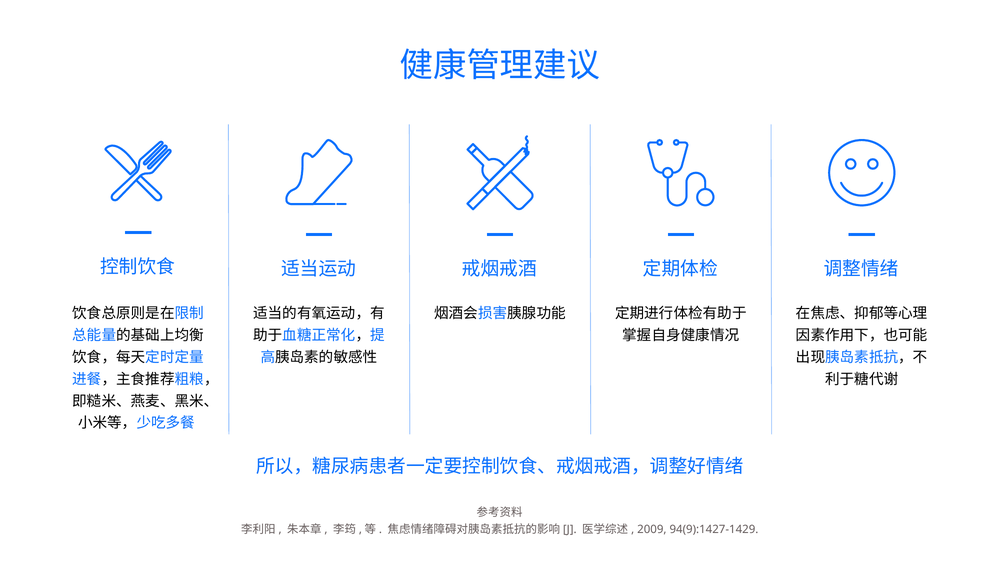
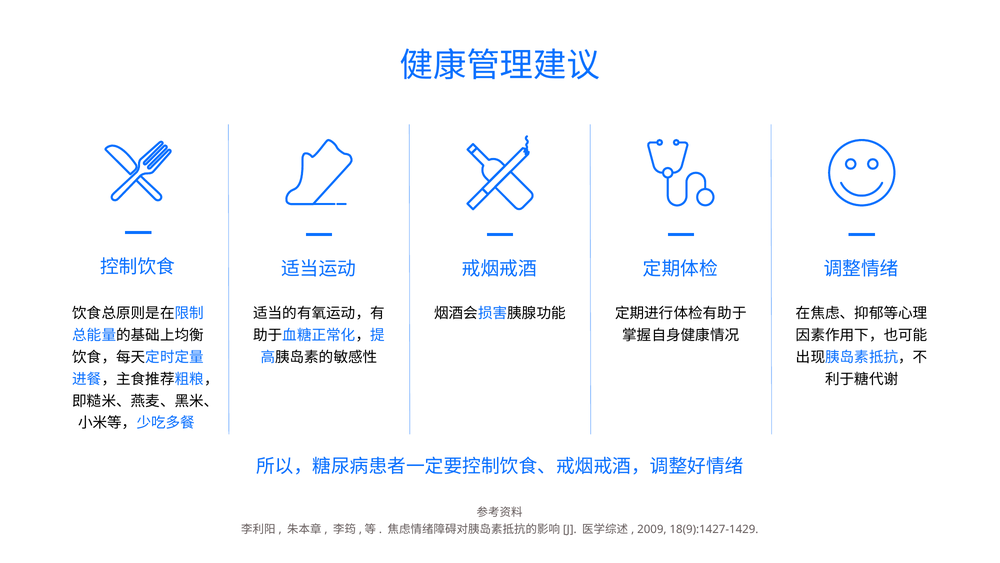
94(9):1427-1429: 94(9):1427-1429 -> 18(9):1427-1429
